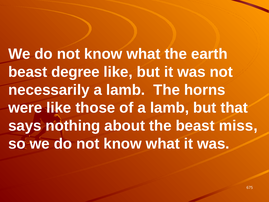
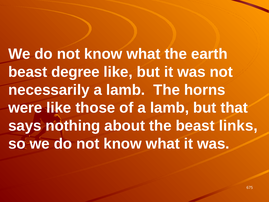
miss: miss -> links
